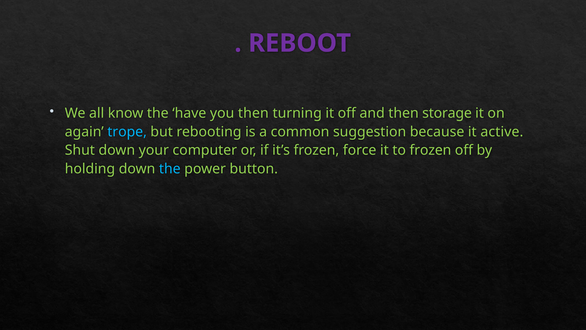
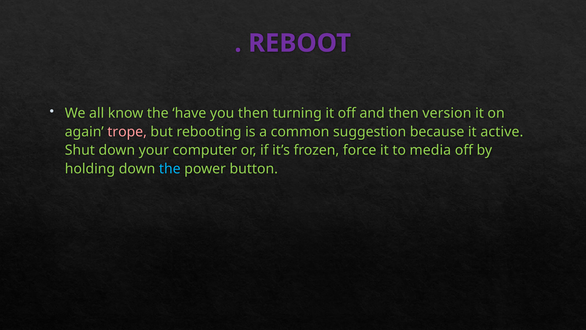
storage: storage -> version
trope colour: light blue -> pink
to frozen: frozen -> media
